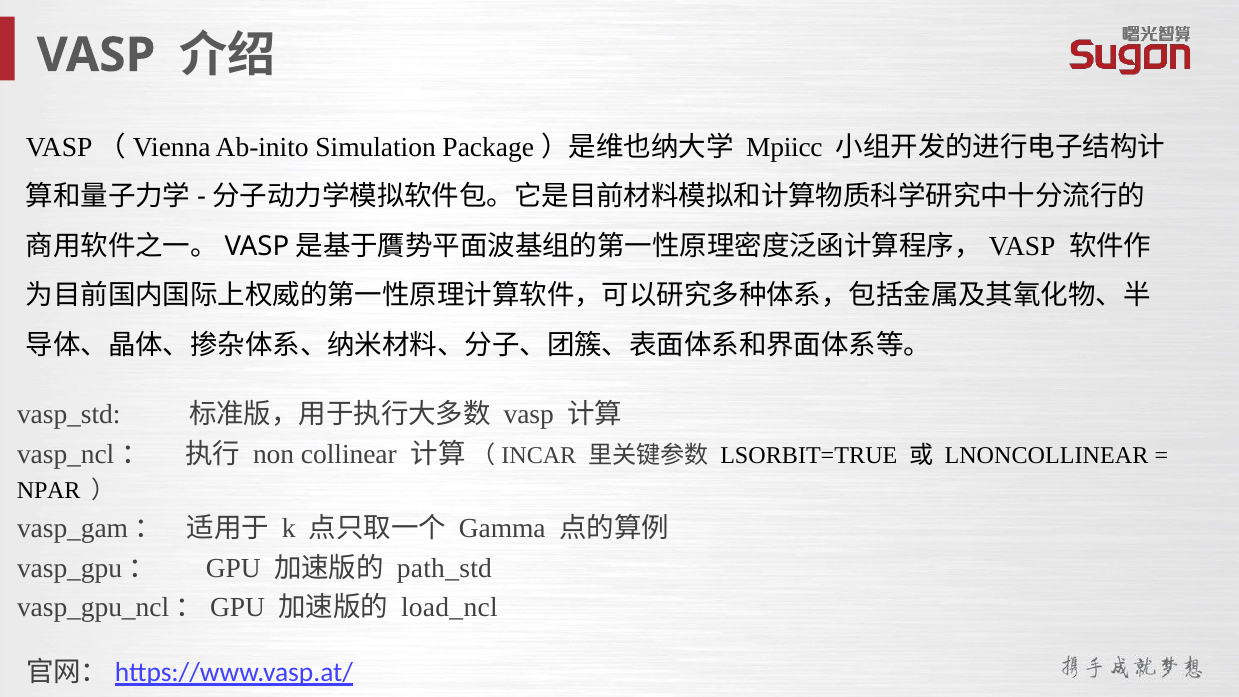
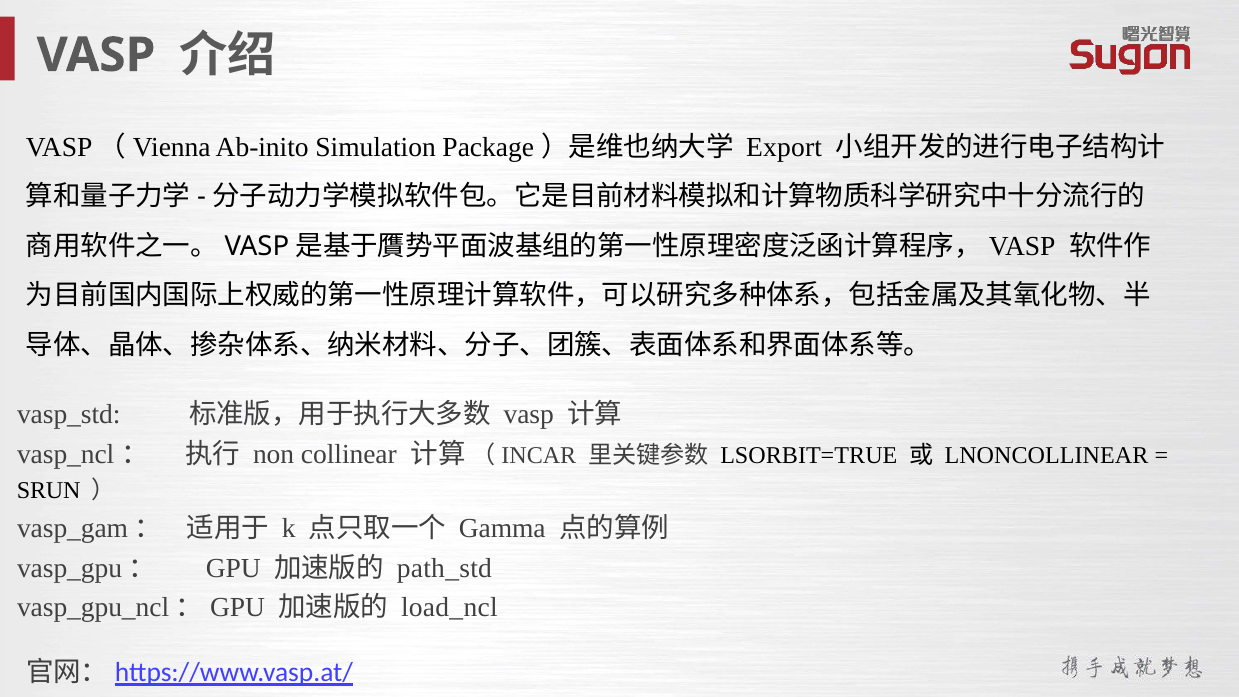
Mpiicc: Mpiicc -> Export
NPAR: NPAR -> SRUN
